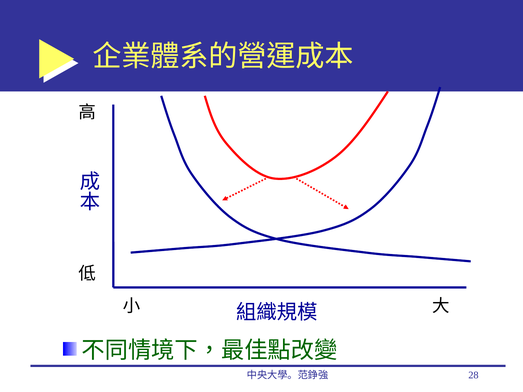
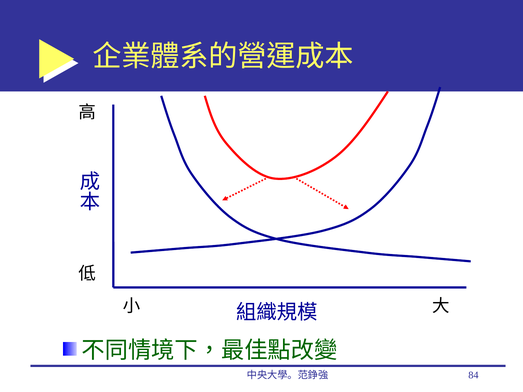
28: 28 -> 84
